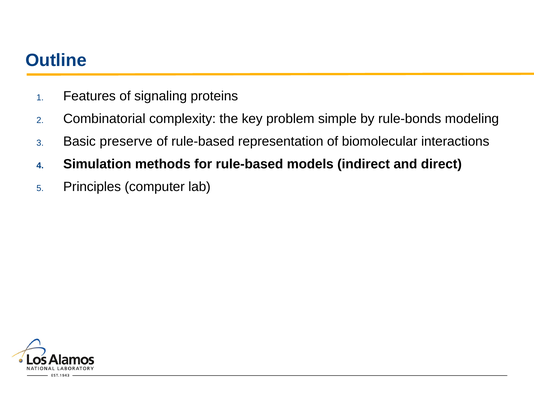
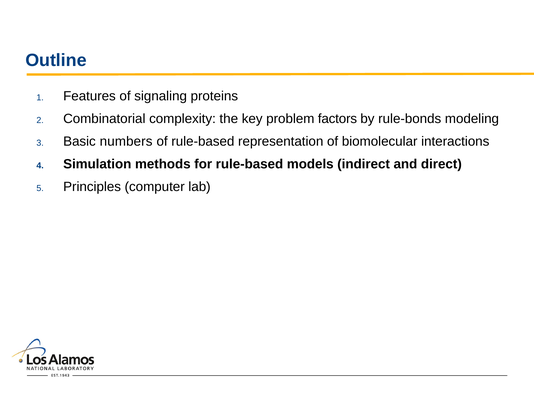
simple: simple -> factors
preserve: preserve -> numbers
